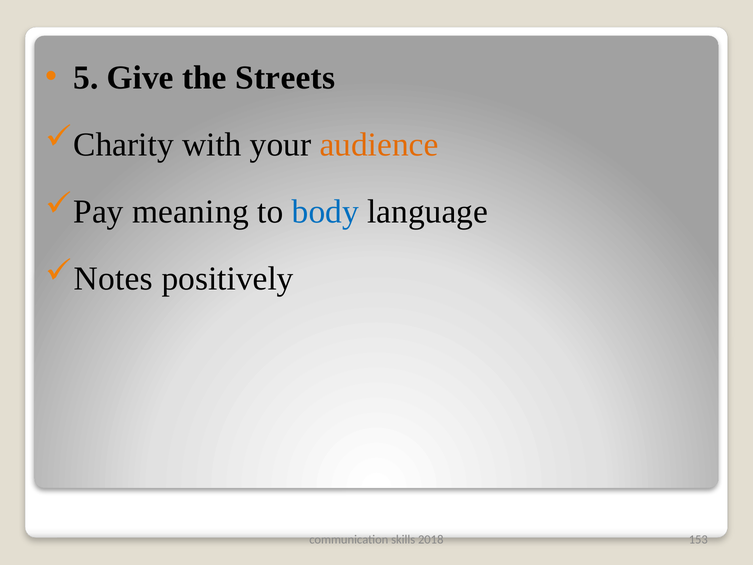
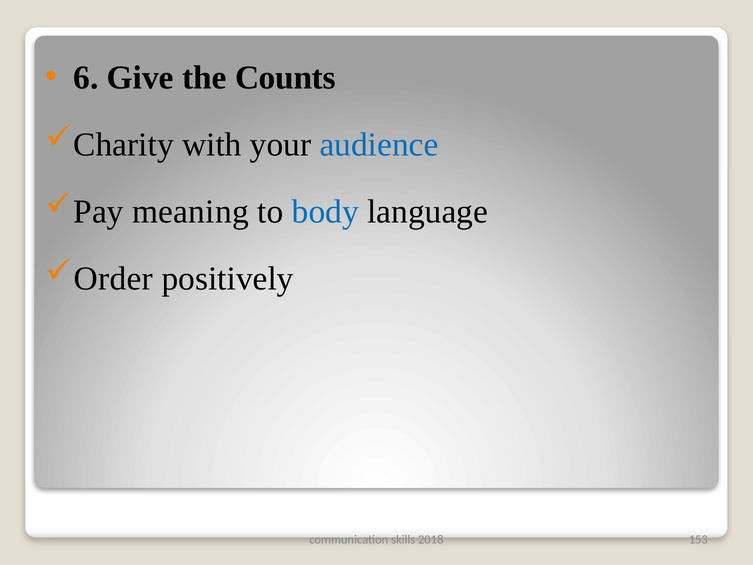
5: 5 -> 6
Streets: Streets -> Counts
audience colour: orange -> blue
Notes: Notes -> Order
